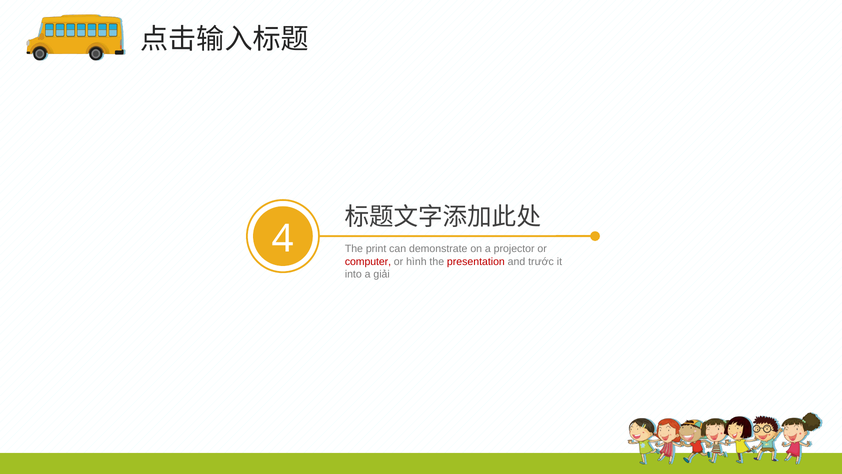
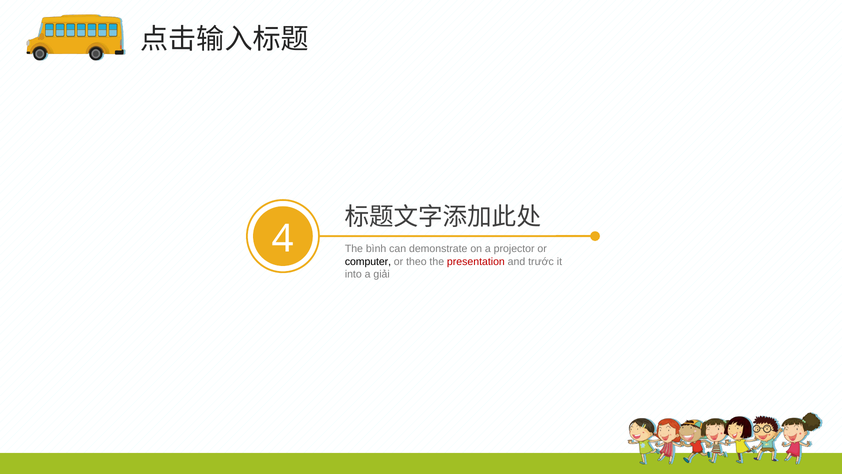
print: print -> bình
computer colour: red -> black
hình: hình -> theo
